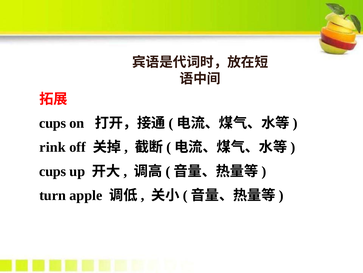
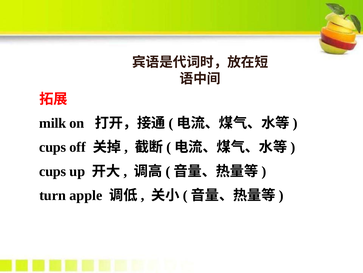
cups at (53, 123): cups -> milk
rink at (53, 147): rink -> cups
